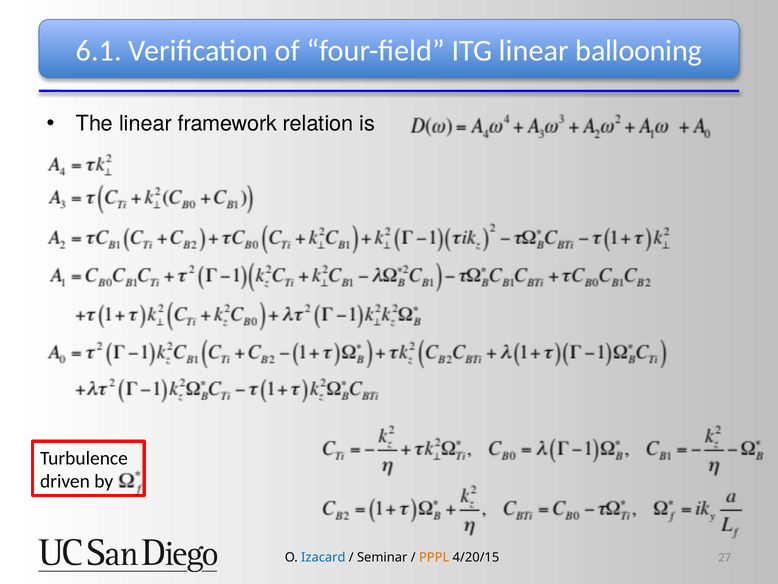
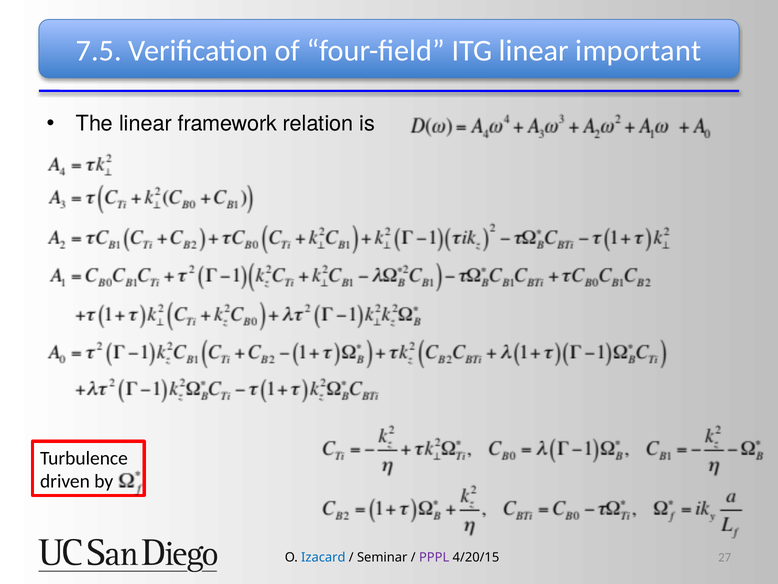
6.1: 6.1 -> 7.5
ballooning: ballooning -> important
PPPL colour: orange -> purple
